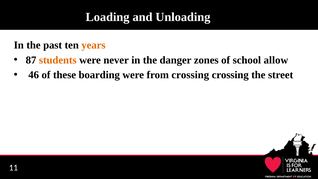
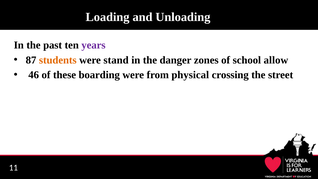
years colour: orange -> purple
never: never -> stand
from crossing: crossing -> physical
